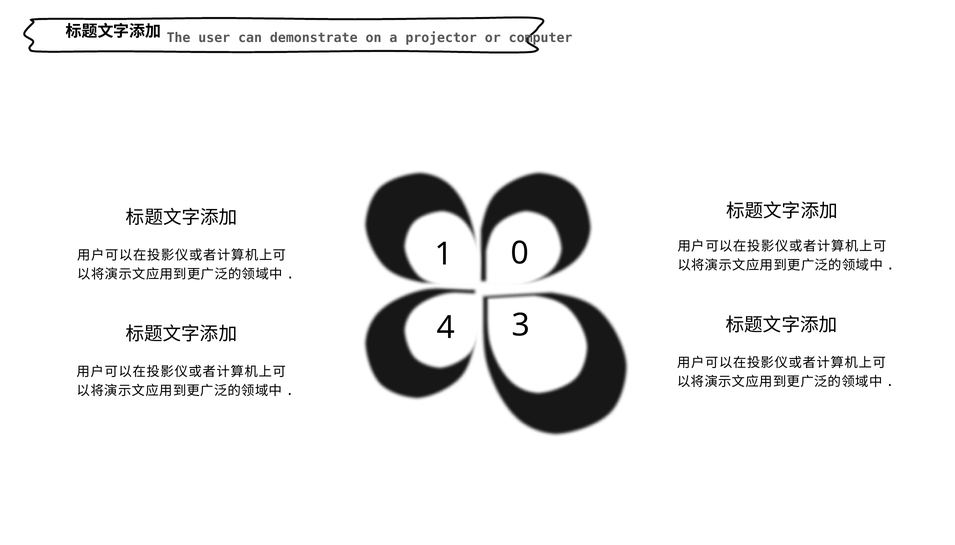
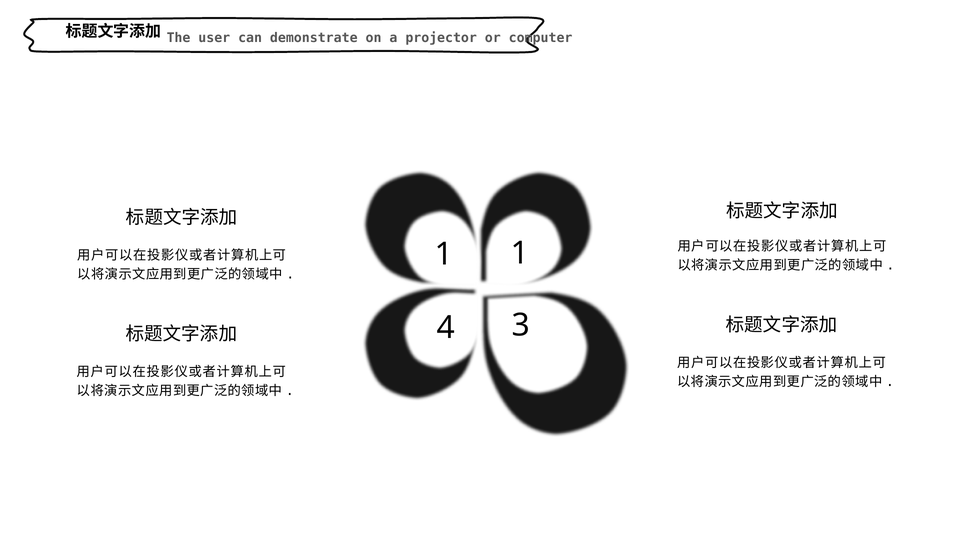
1 0: 0 -> 1
